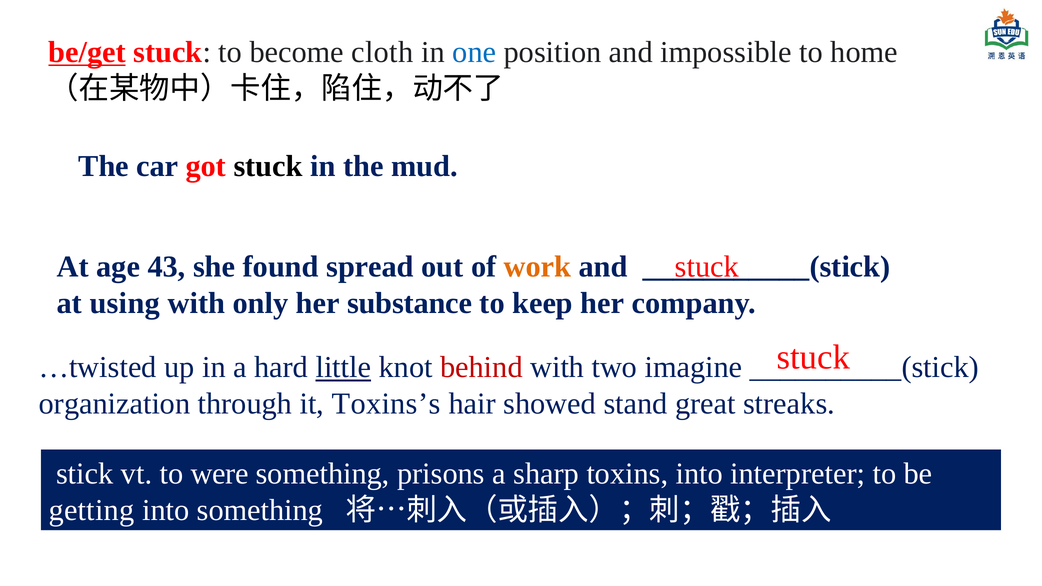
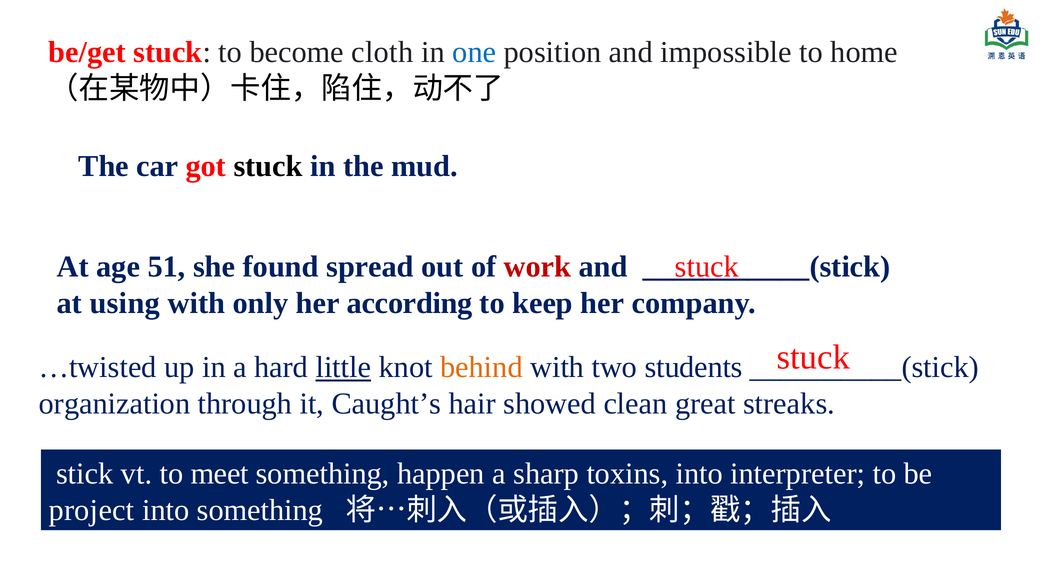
be/get underline: present -> none
43: 43 -> 51
work colour: orange -> red
substance: substance -> according
behind colour: red -> orange
imagine: imagine -> students
Toxins’s: Toxins’s -> Caught’s
stand: stand -> clean
were: were -> meet
prisons: prisons -> happen
getting: getting -> project
